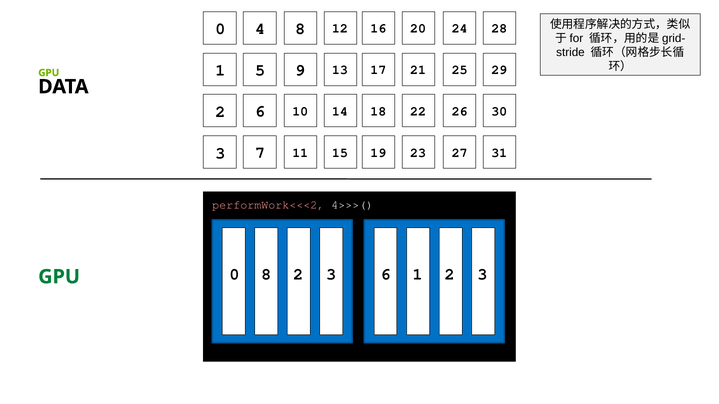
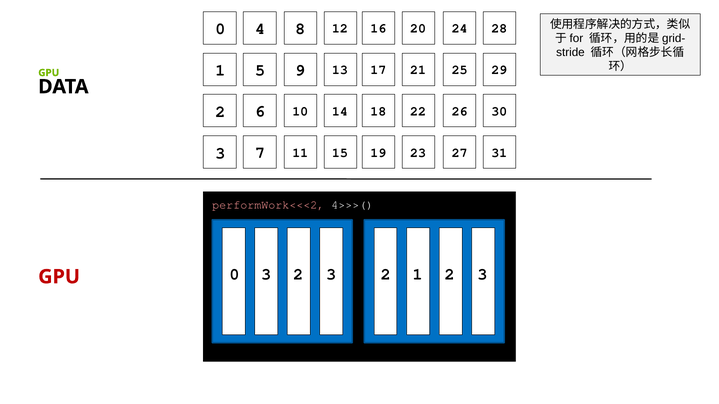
0 8: 8 -> 3
2 3 6: 6 -> 2
GPU at (59, 277) colour: green -> red
